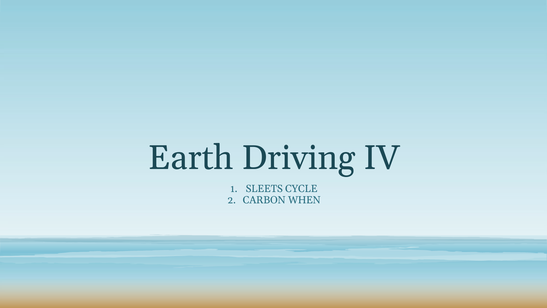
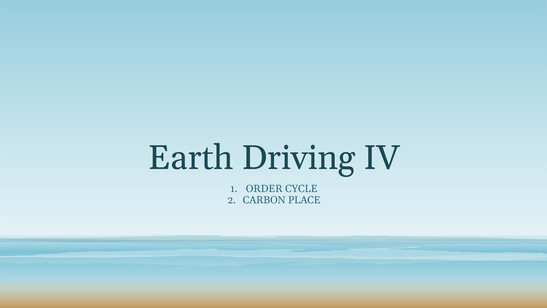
SLEETS: SLEETS -> ORDER
WHEN: WHEN -> PLACE
